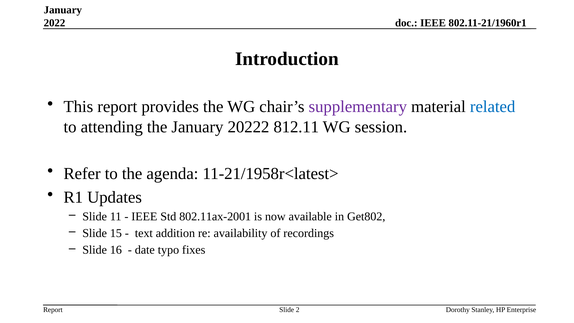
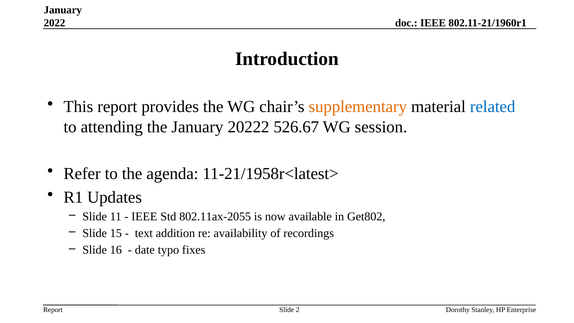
supplementary colour: purple -> orange
812.11: 812.11 -> 526.67
802.11ax-2001: 802.11ax-2001 -> 802.11ax-2055
